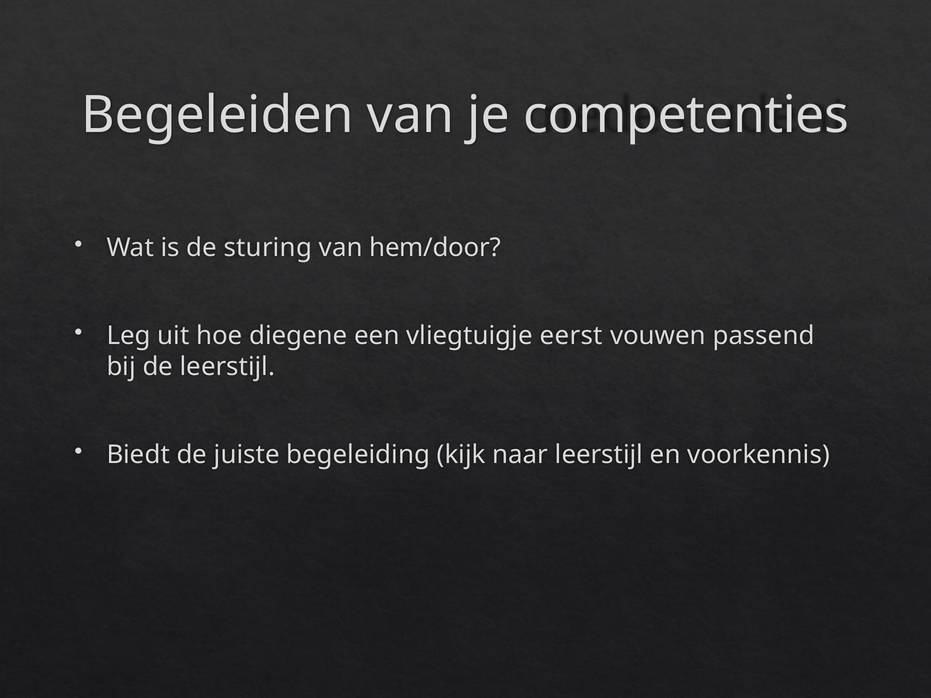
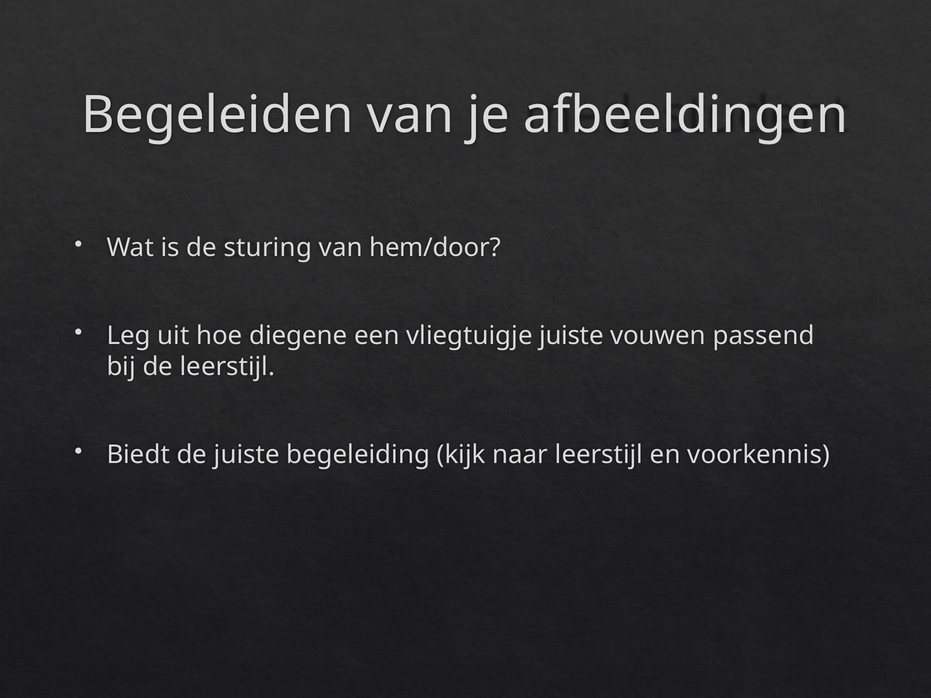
competenties: competenties -> afbeeldingen
vliegtuigje eerst: eerst -> juiste
